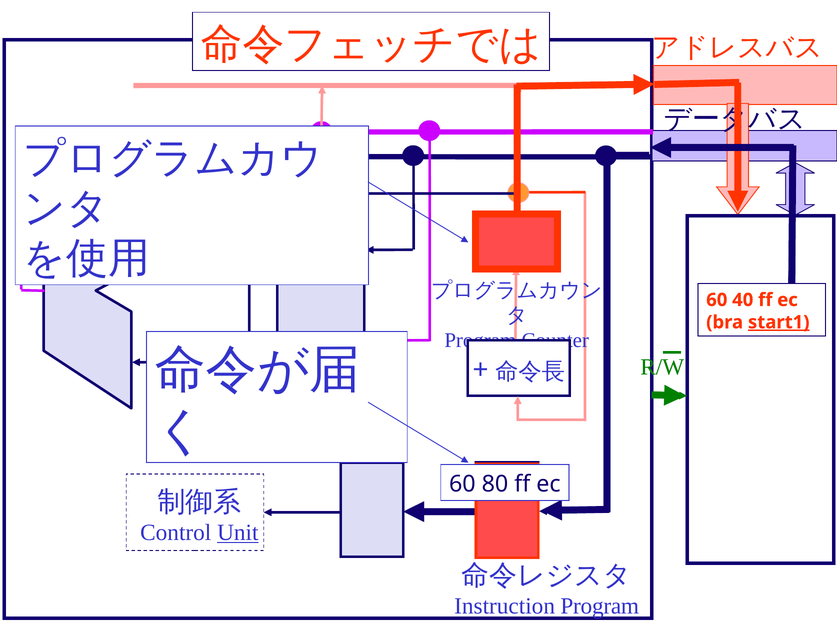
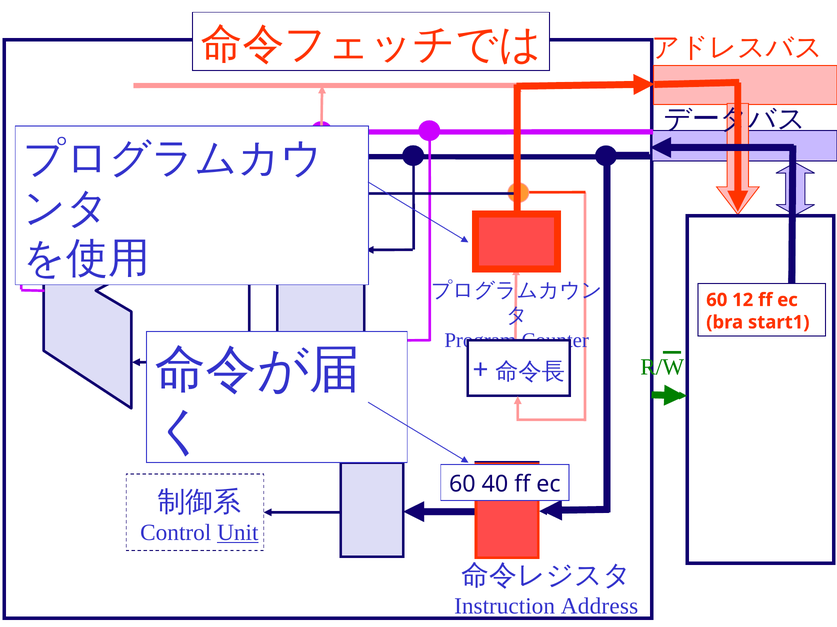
40: 40 -> 12
start1 underline: present -> none
80: 80 -> 40
Instruction Program: Program -> Address
